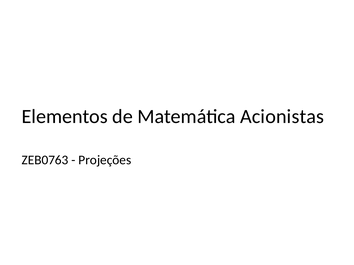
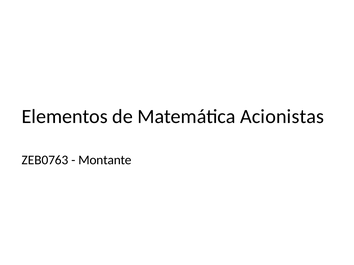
Projeções: Projeções -> Montante
